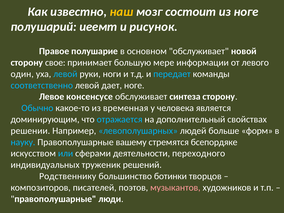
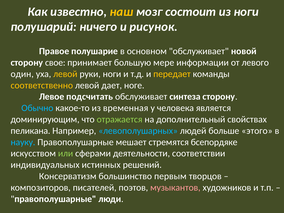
из ноге: ноге -> ноги
иеемт: иеемт -> ничего
левой at (65, 74) colour: light blue -> yellow
передает colour: light blue -> yellow
соответственно colour: light blue -> yellow
консенсусе: консенсусе -> подсчитать
отражается colour: light blue -> light green
решении: решении -> пеликана
форм: форм -> этого
вашему: вашему -> мешает
или colour: light blue -> light green
переходного: переходного -> соответствии
труженик: труженик -> истинных
Родственнику: Родственнику -> Консерватизм
ботинки: ботинки -> первым
